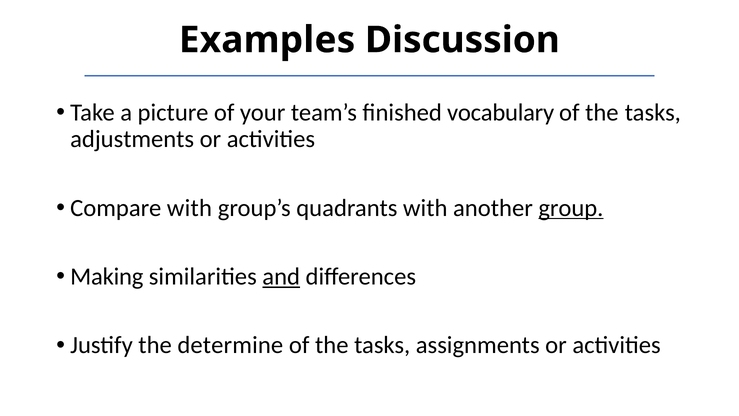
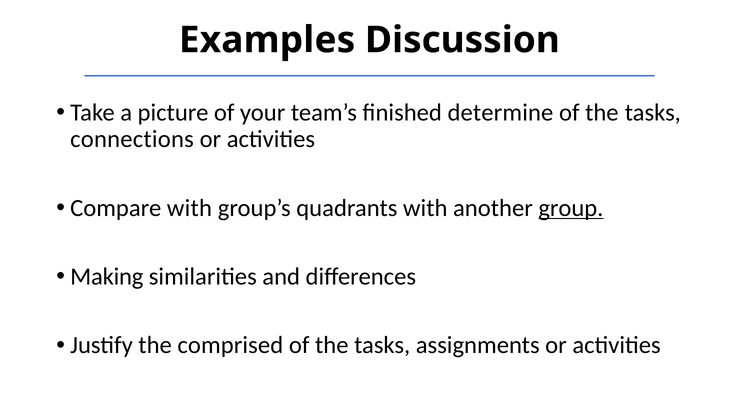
vocabulary: vocabulary -> determine
adjustments: adjustments -> connections
and underline: present -> none
determine: determine -> comprised
